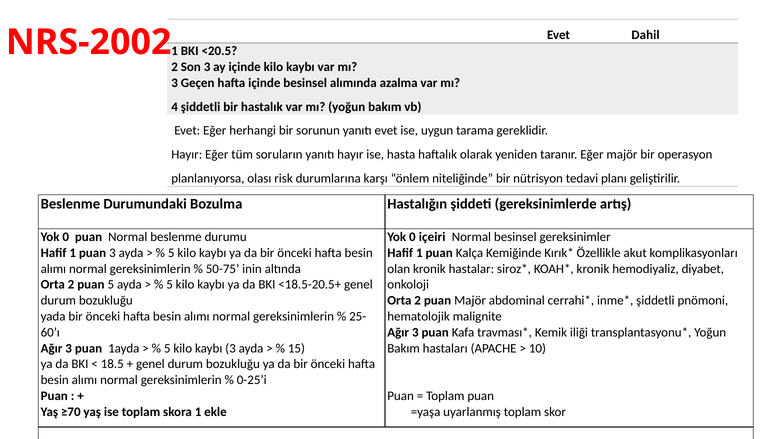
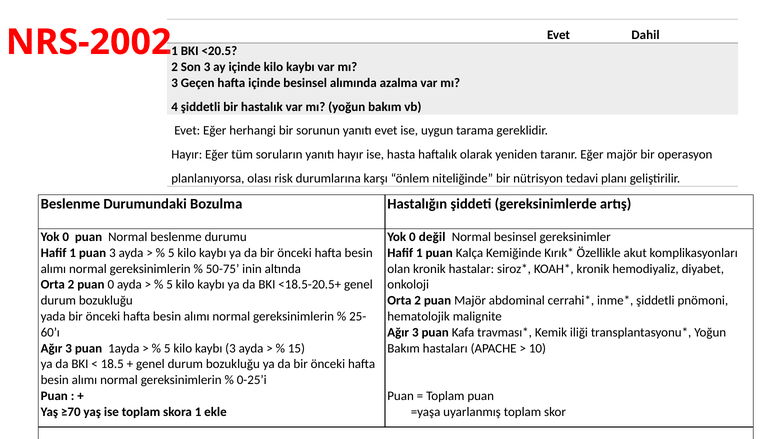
içeiri: içeiri -> değil
puan 5: 5 -> 0
